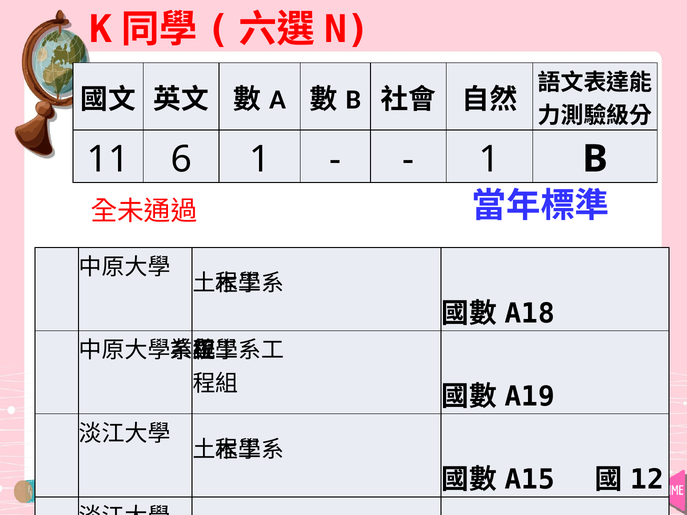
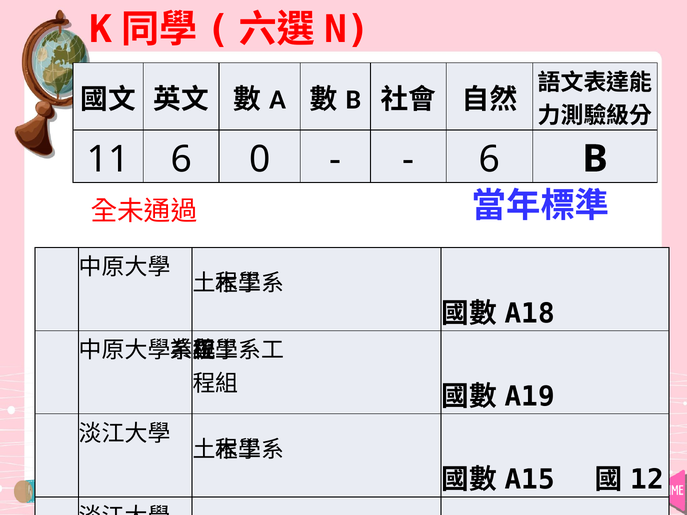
6 1: 1 -> 0
1 at (490, 160): 1 -> 6
